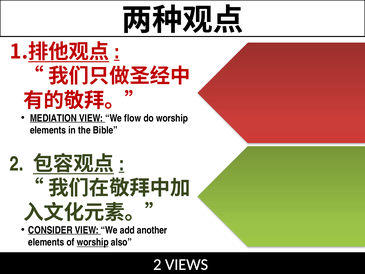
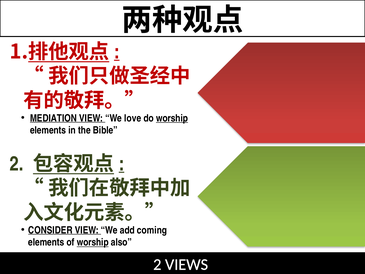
flow: flow -> love
worship at (172, 118) underline: none -> present
another: another -> coming
